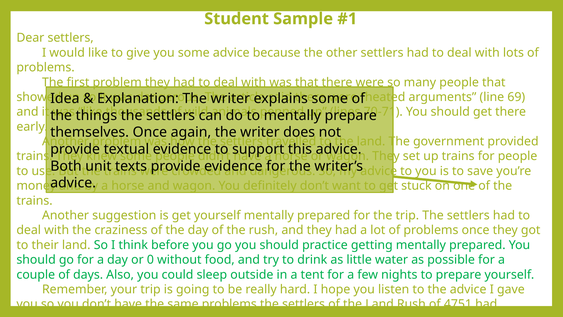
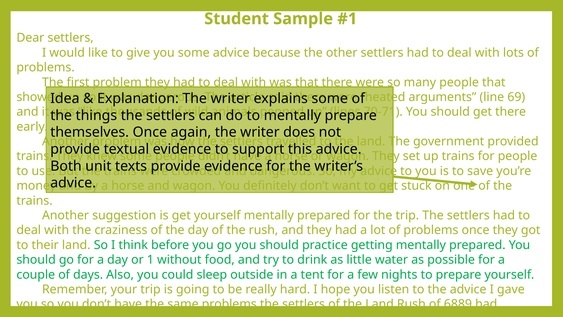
0: 0 -> 1
4751: 4751 -> 6889
